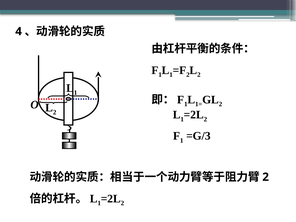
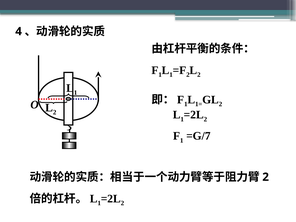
=G/3: =G/3 -> =G/7
